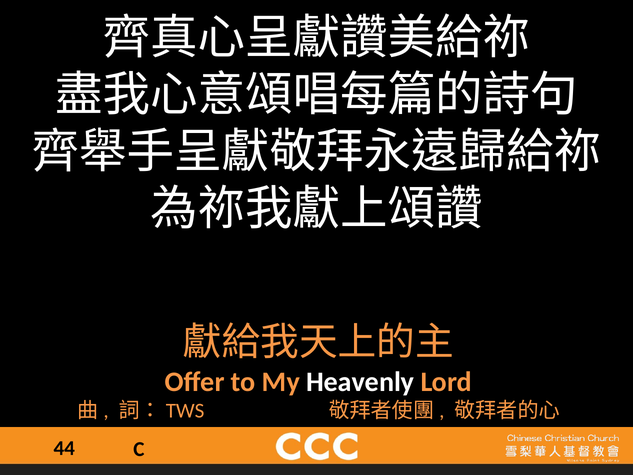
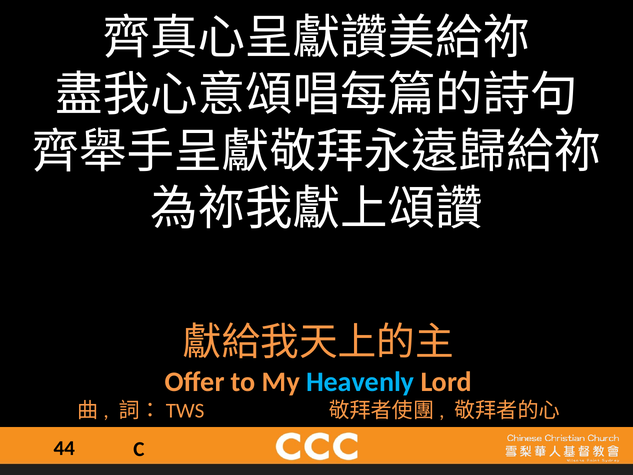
Heavenly colour: white -> light blue
